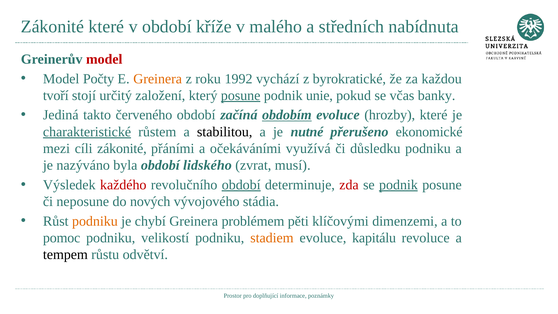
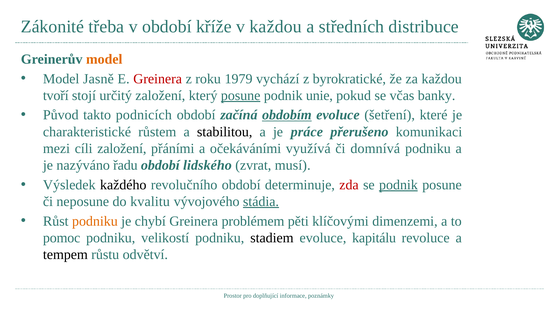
Zákonité které: které -> třeba
v malého: malého -> každou
nabídnuta: nabídnuta -> distribuce
model at (104, 59) colour: red -> orange
Počty: Počty -> Jasně
Greinera at (158, 79) colour: orange -> red
1992: 1992 -> 1979
Jediná: Jediná -> Původ
červeného: červeného -> podnicích
hrozby: hrozby -> šetření
charakteristické underline: present -> none
nutné: nutné -> práce
ekonomické: ekonomické -> komunikaci
cíli zákonité: zákonité -> založení
důsledku: důsledku -> domnívá
byla: byla -> řadu
každého colour: red -> black
období at (241, 185) underline: present -> none
nových: nových -> kvalitu
stádia underline: none -> present
stadiem colour: orange -> black
